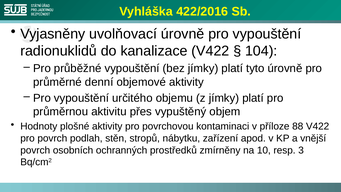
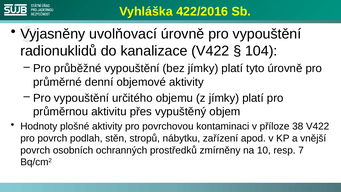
88: 88 -> 38
3: 3 -> 7
